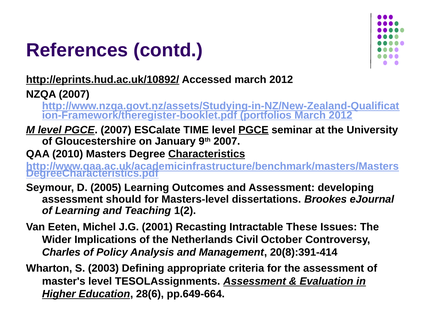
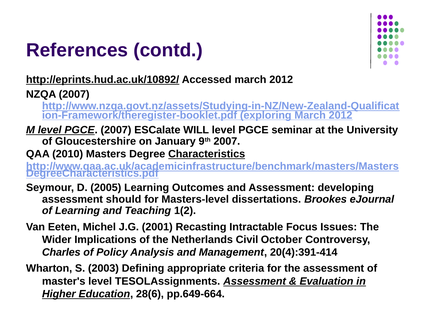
portfolios: portfolios -> exploring
TIME: TIME -> WILL
PGCE at (253, 130) underline: present -> none
These: These -> Focus
20(8):391-414: 20(8):391-414 -> 20(4):391-414
